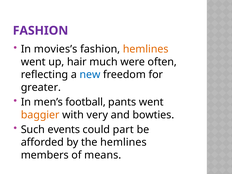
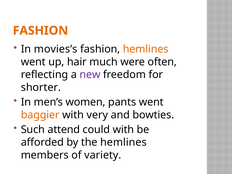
FASHION at (41, 31) colour: purple -> orange
new colour: blue -> purple
greater: greater -> shorter
football: football -> women
events: events -> attend
could part: part -> with
means: means -> variety
